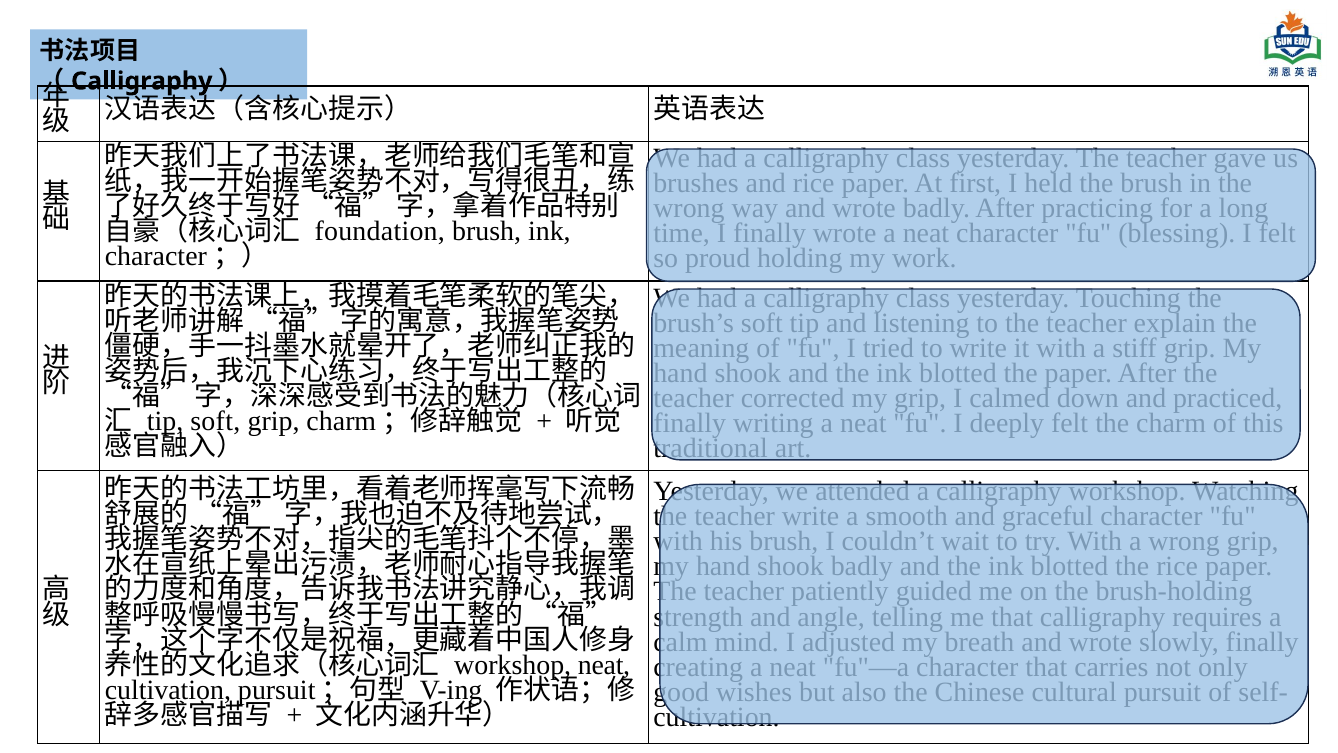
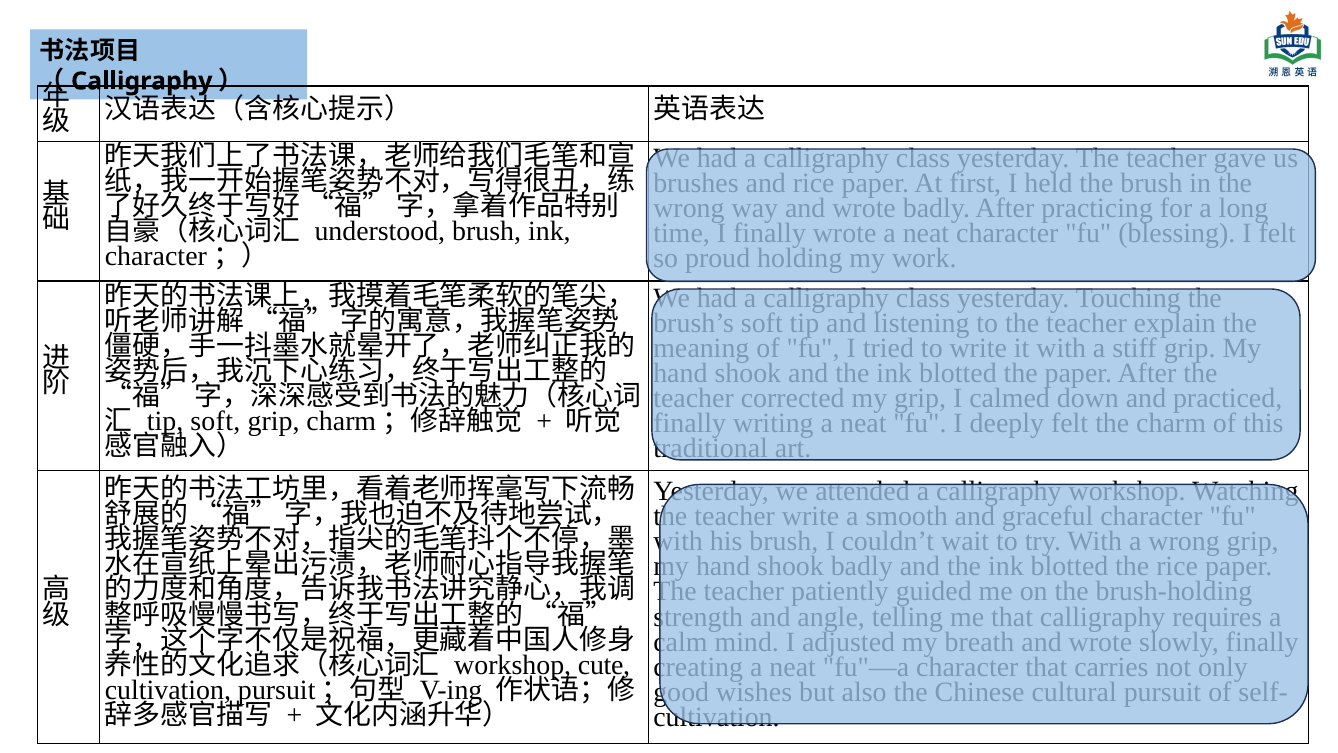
foundation: foundation -> understood
workshop neat: neat -> cute
